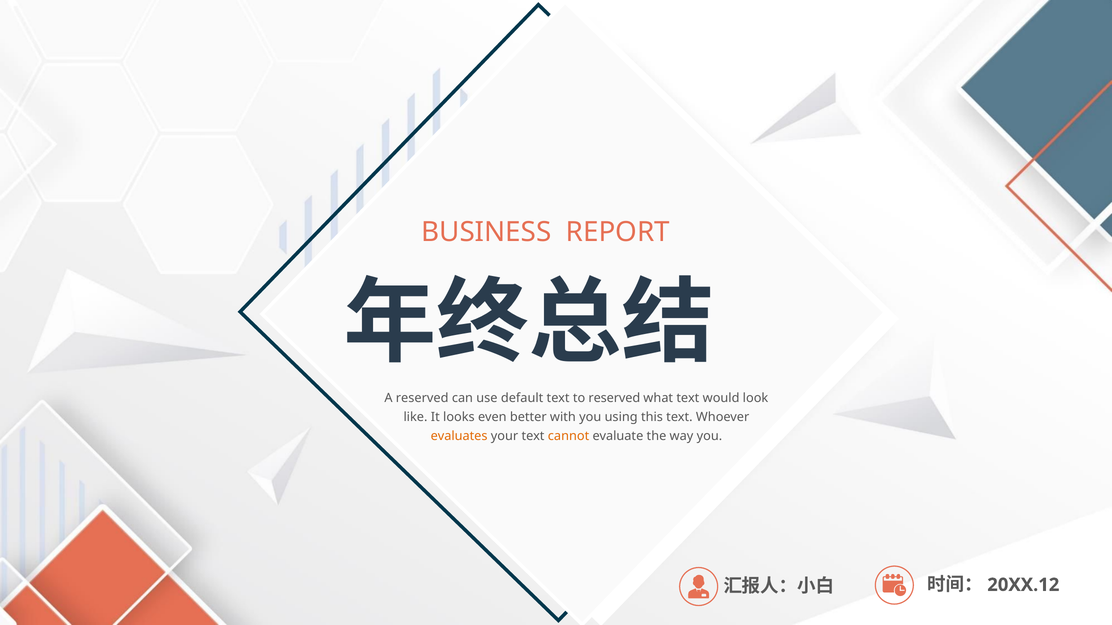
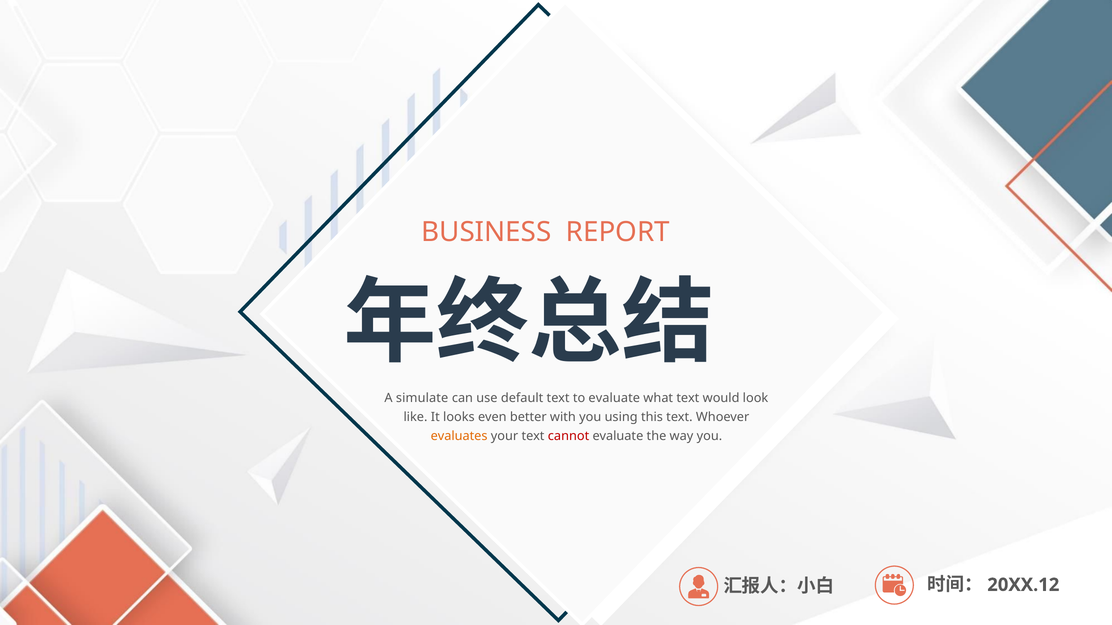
A reserved: reserved -> simulate
to reserved: reserved -> evaluate
cannot colour: orange -> red
